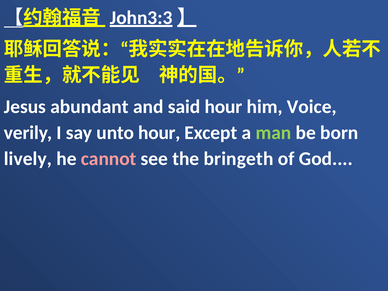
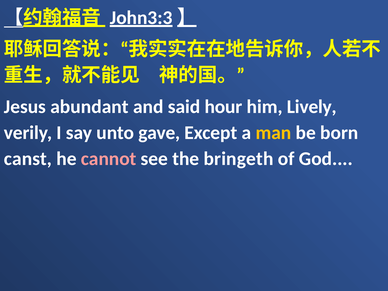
Voice: Voice -> Lively
unto hour: hour -> gave
man colour: light green -> yellow
lively: lively -> canst
